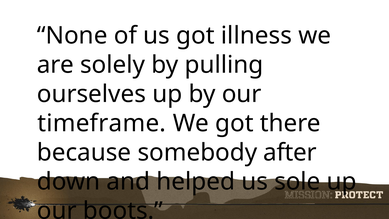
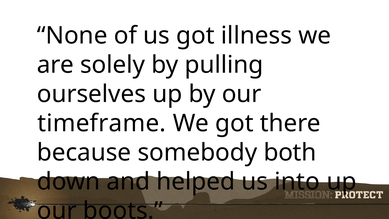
after: after -> both
sole: sole -> into
